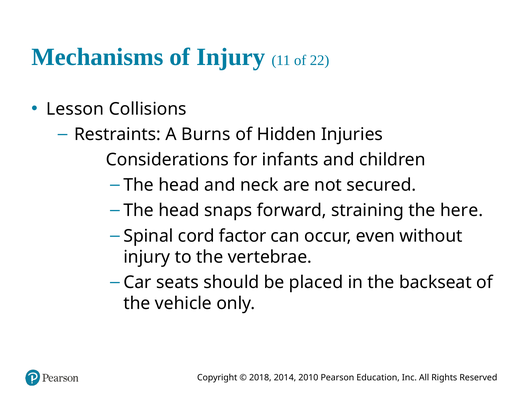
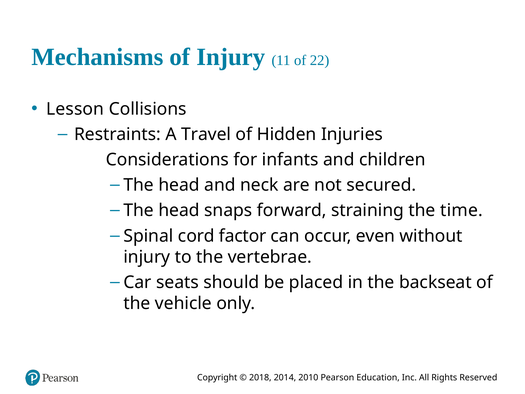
Burns: Burns -> Travel
here: here -> time
